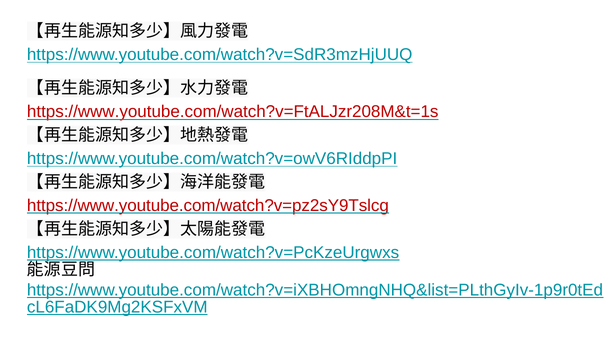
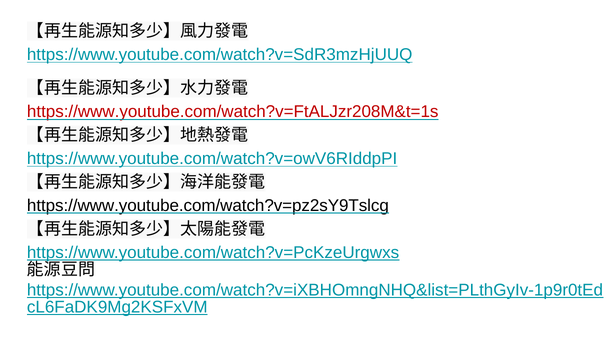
https://www.youtube.com/watch?v=pz2sY9Tslcg colour: red -> black
